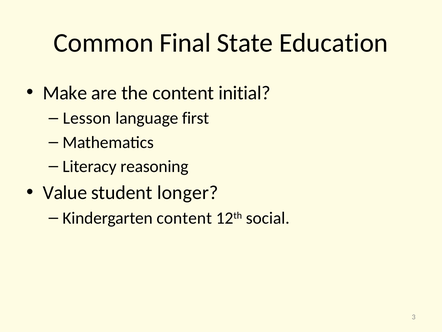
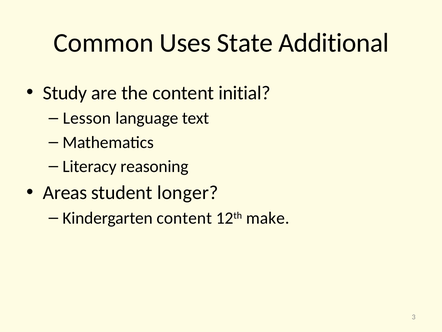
Final: Final -> Uses
Education: Education -> Additional
Make: Make -> Study
first: first -> text
Value: Value -> Areas
social: social -> make
